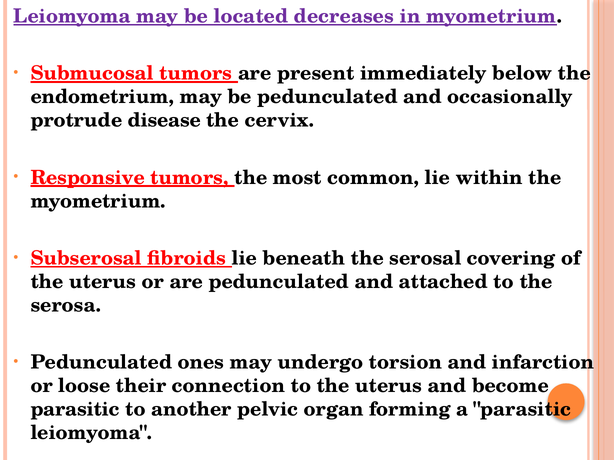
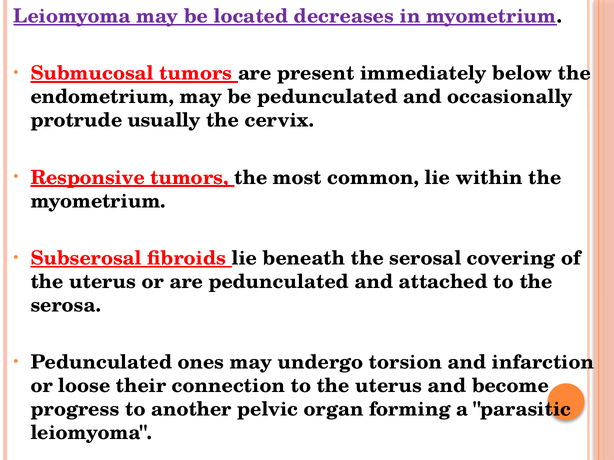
disease: disease -> usually
parasitic at (75, 410): parasitic -> progress
